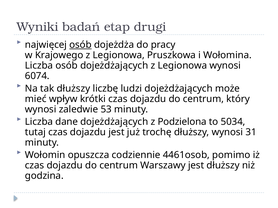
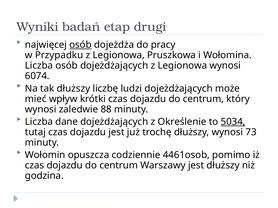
Krajowego: Krajowego -> Przypadku
53: 53 -> 88
Podzielona: Podzielona -> Określenie
5034 underline: none -> present
31: 31 -> 73
